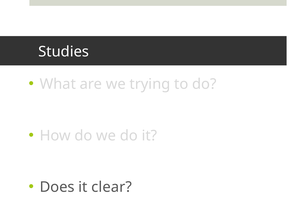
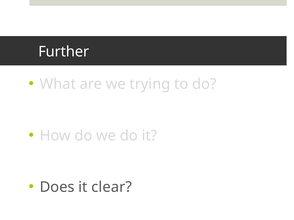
Studies: Studies -> Further
